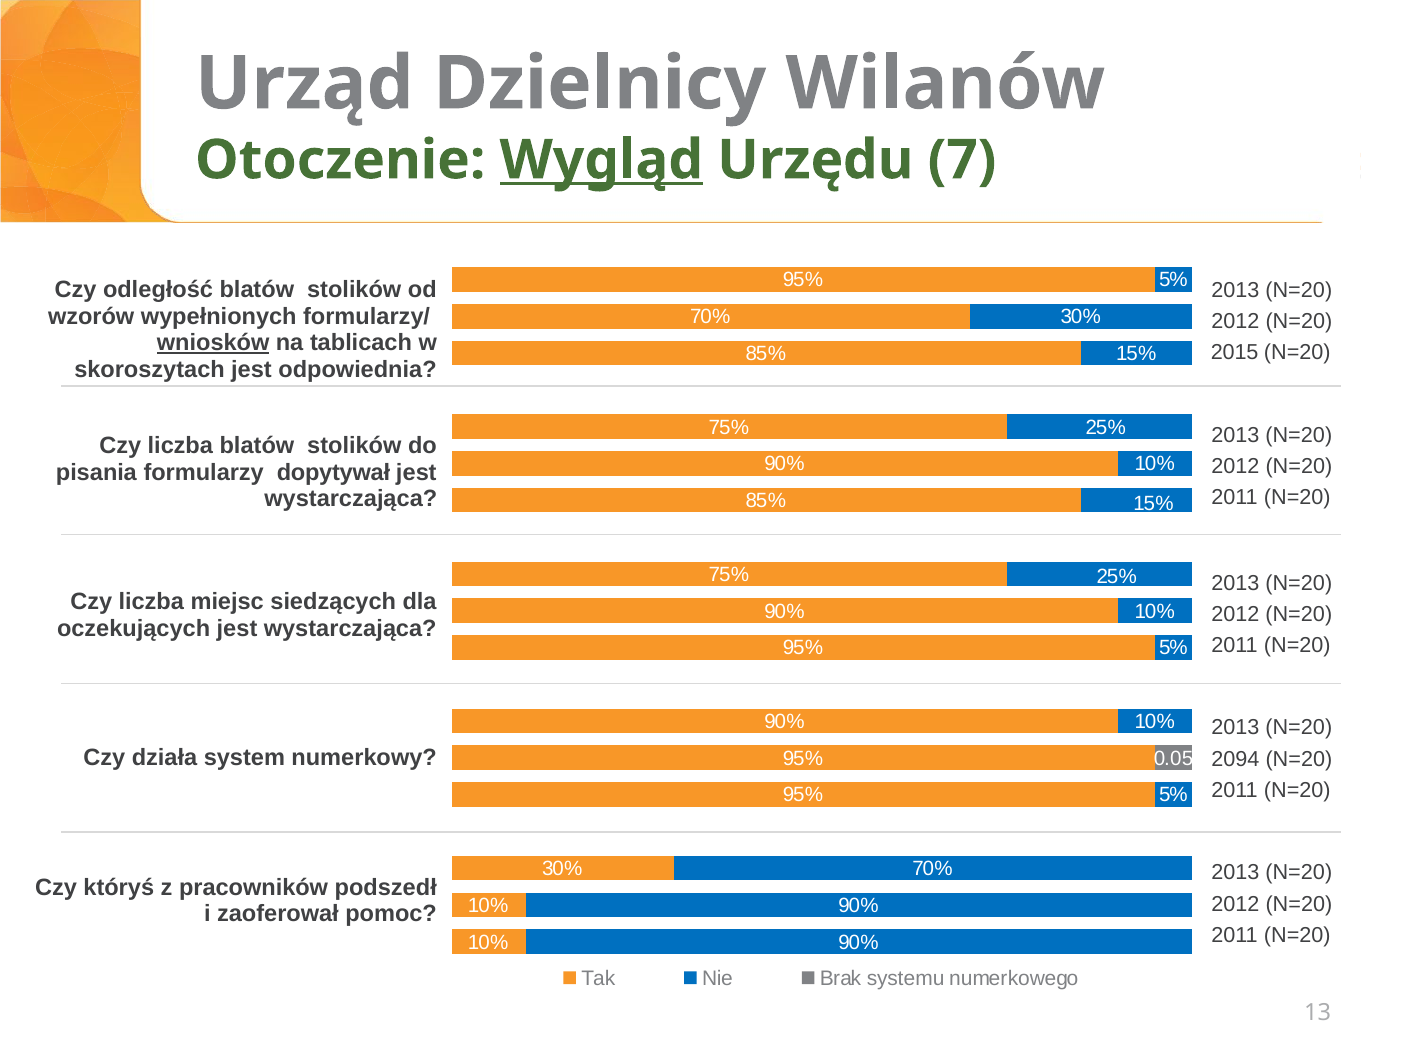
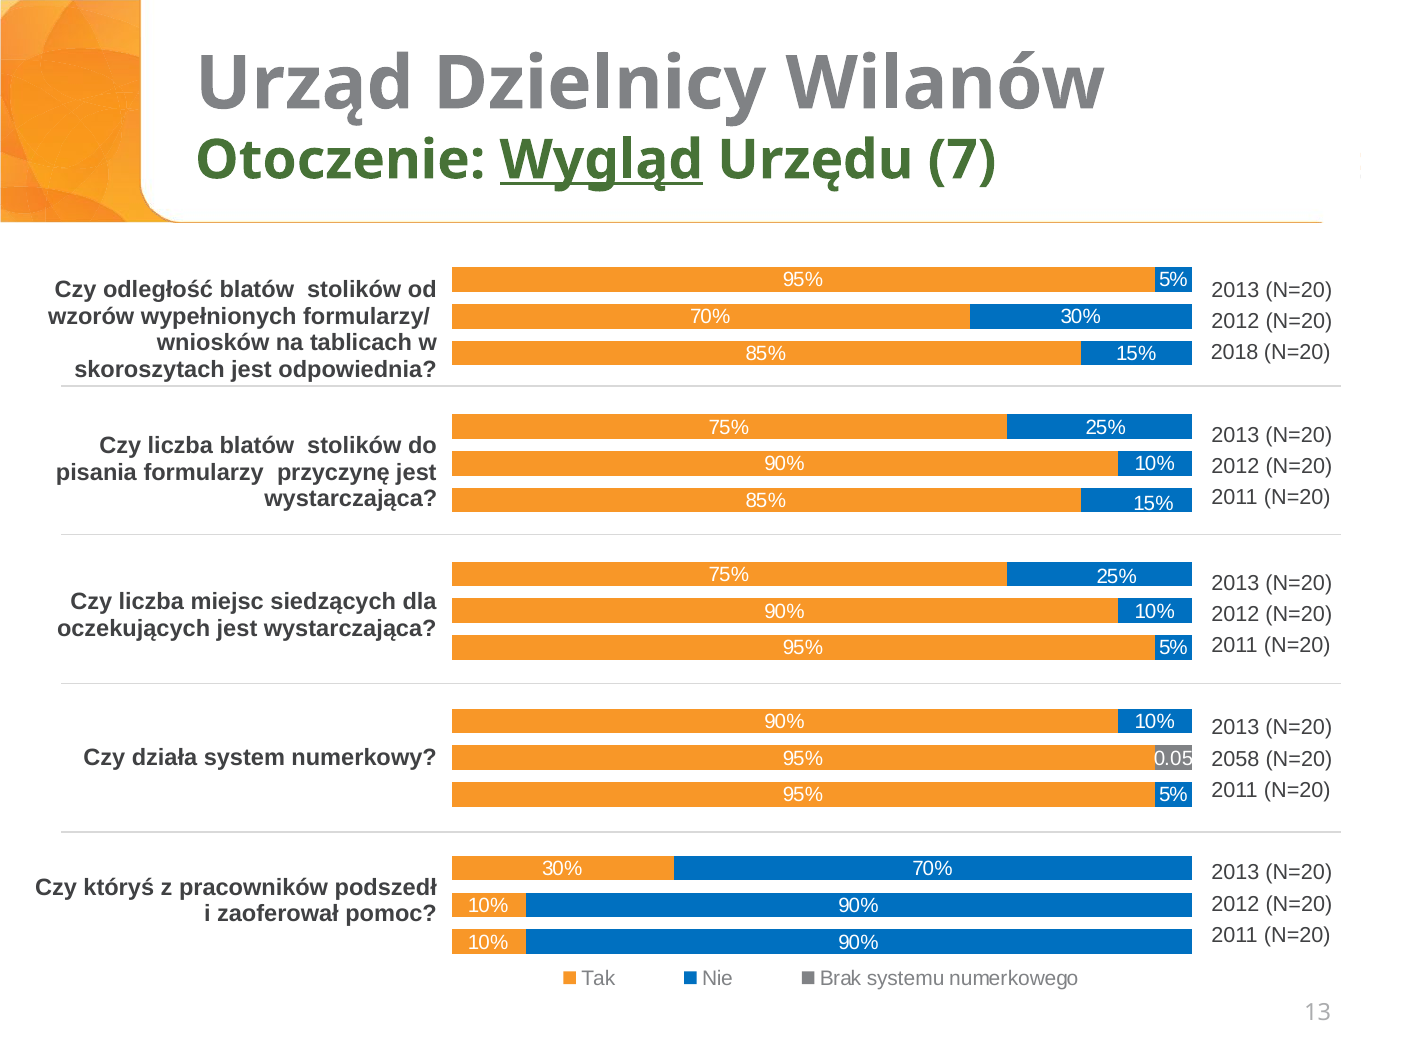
wniosków underline: present -> none
2015: 2015 -> 2018
dopytywał: dopytywał -> przyczynę
2094: 2094 -> 2058
